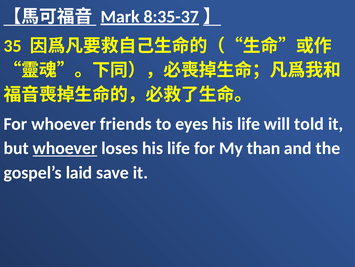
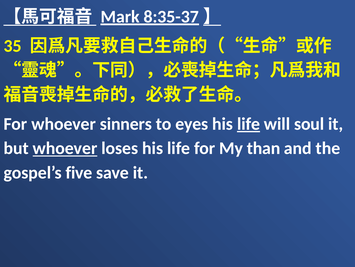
friends: friends -> sinners
life at (249, 124) underline: none -> present
told: told -> soul
laid: laid -> five
